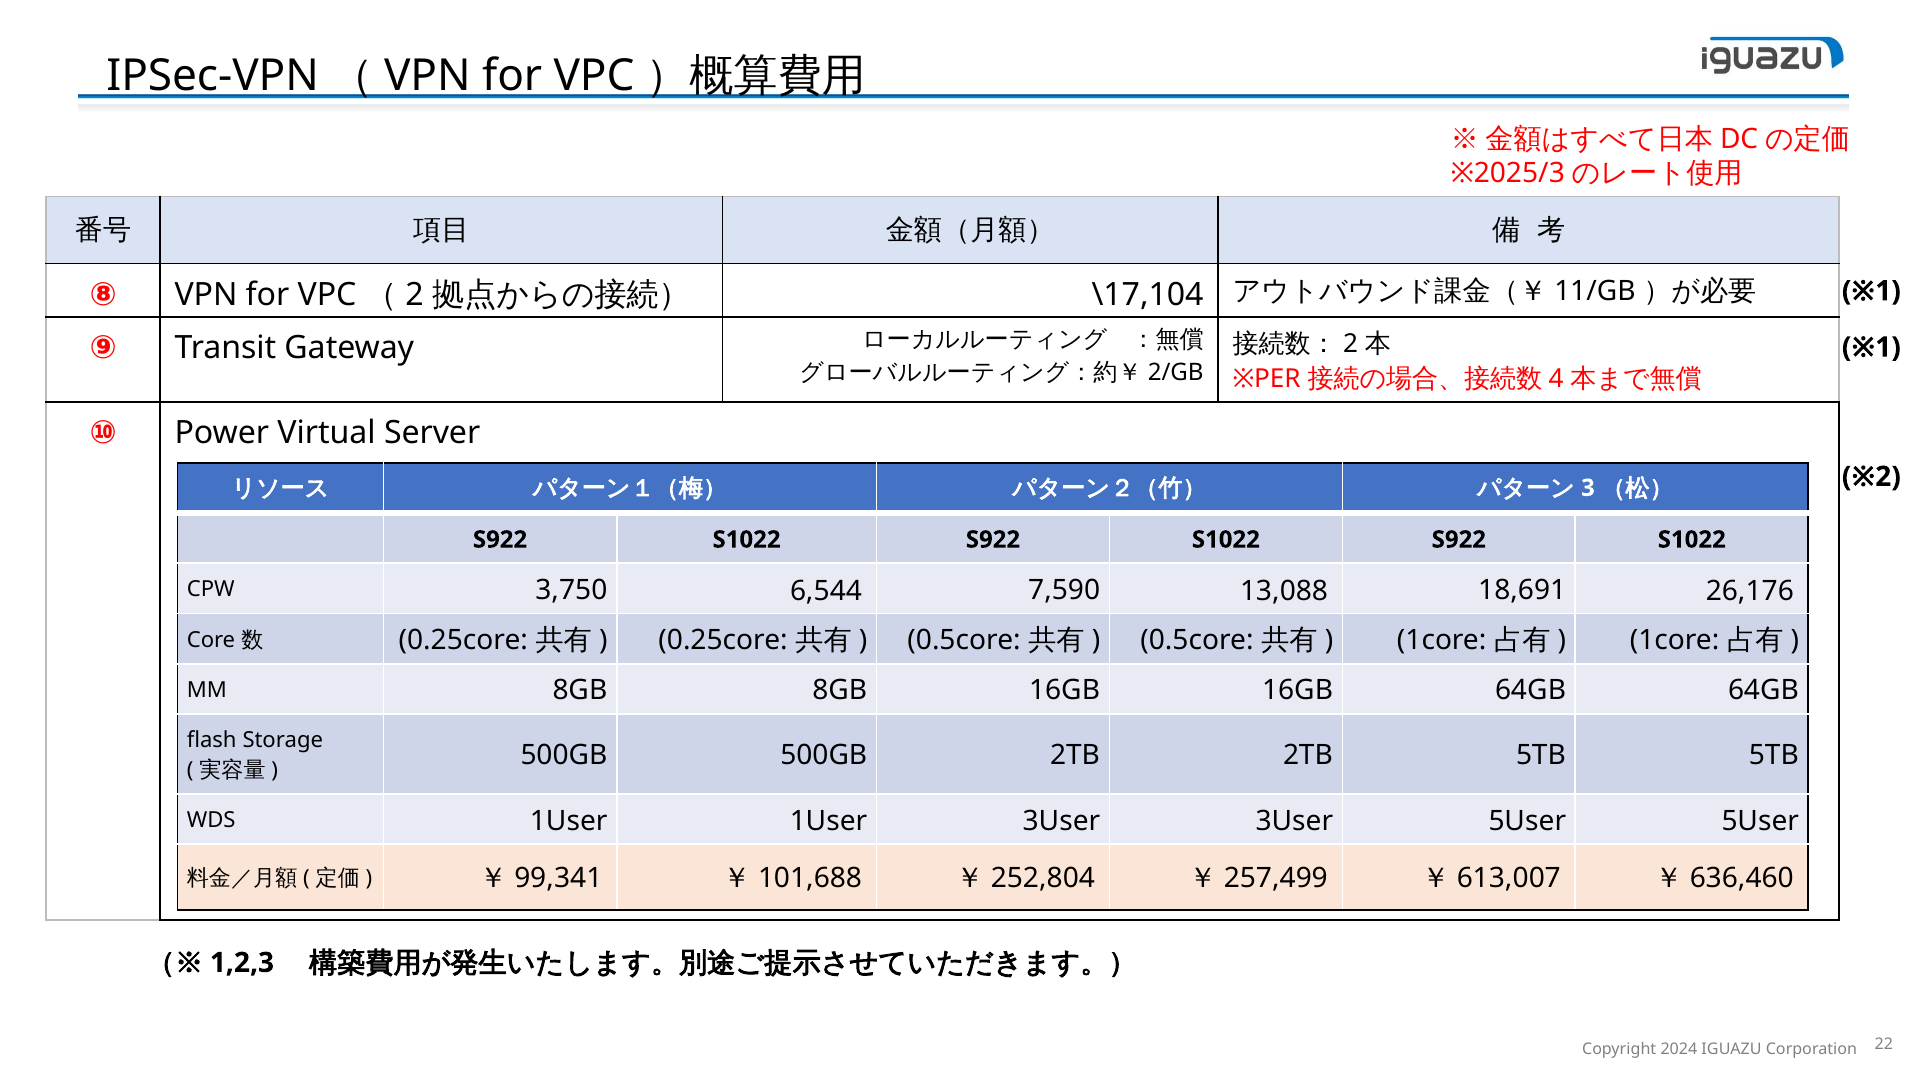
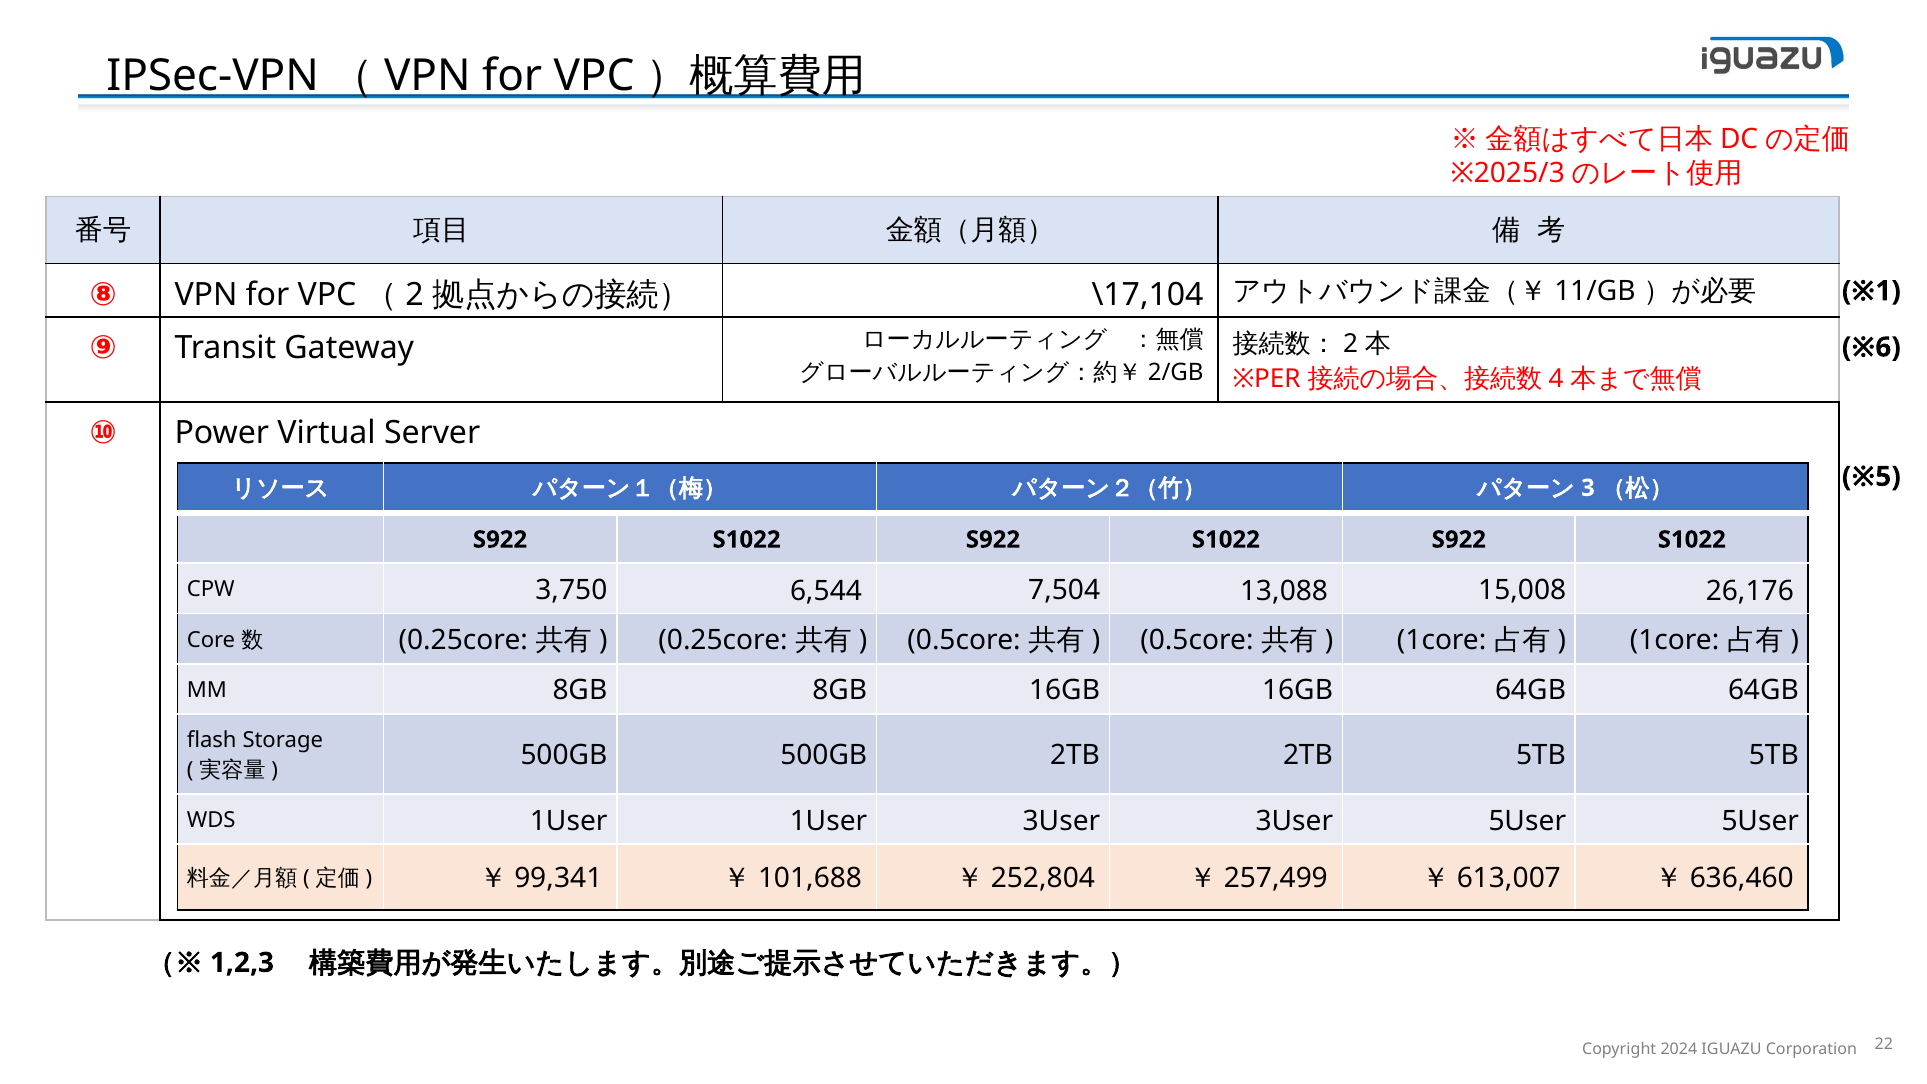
※1 at (1871, 347): ※1 -> ※6
※2: ※2 -> ※5
7,590: 7,590 -> 7,504
18,691: 18,691 -> 15,008
